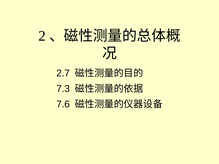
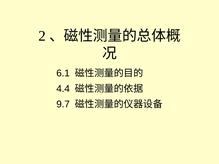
2.7: 2.7 -> 6.1
7.3: 7.3 -> 4.4
7.6: 7.6 -> 9.7
